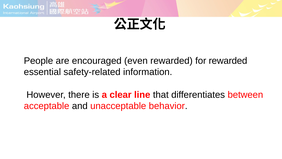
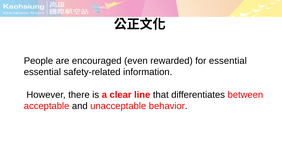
for rewarded: rewarded -> essential
